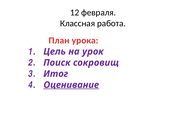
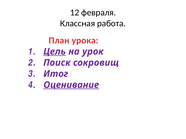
Цель underline: none -> present
